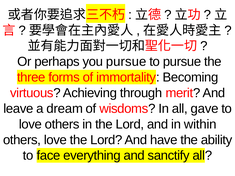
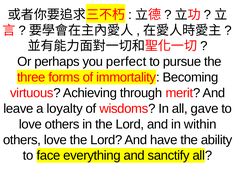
you pursue: pursue -> perfect
dream: dream -> loyalty
